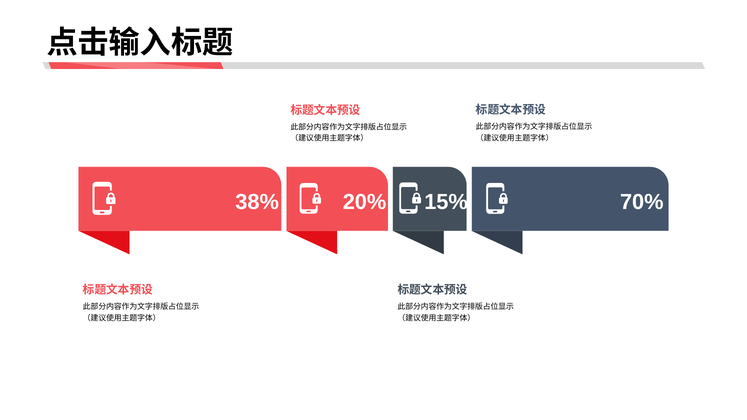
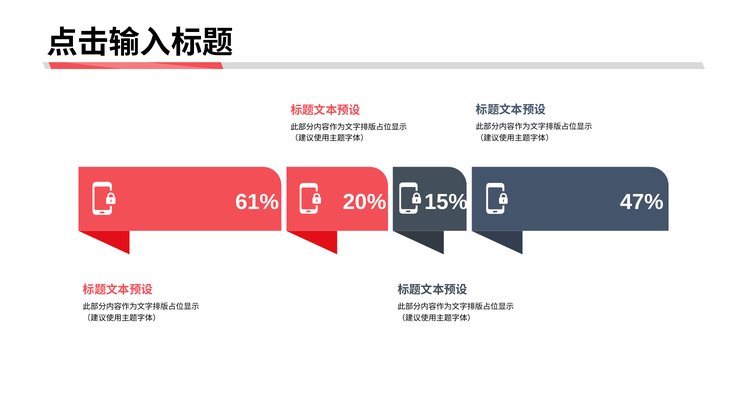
38%: 38% -> 61%
70%: 70% -> 47%
